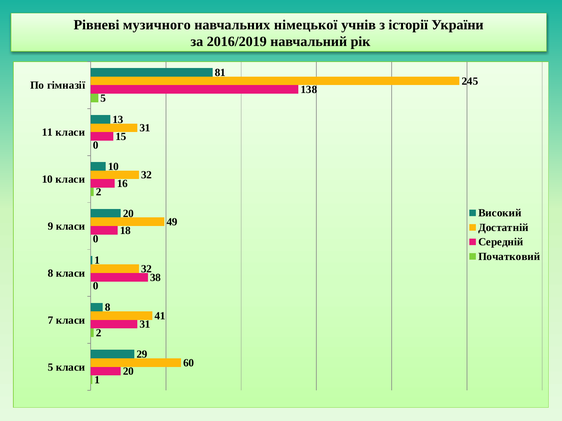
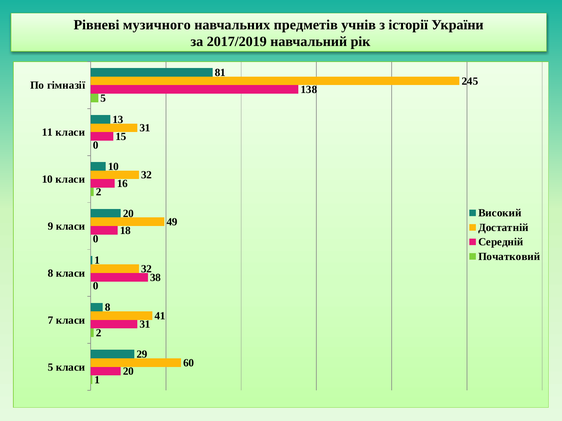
німецької: німецької -> предметів
2016/2019: 2016/2019 -> 2017/2019
